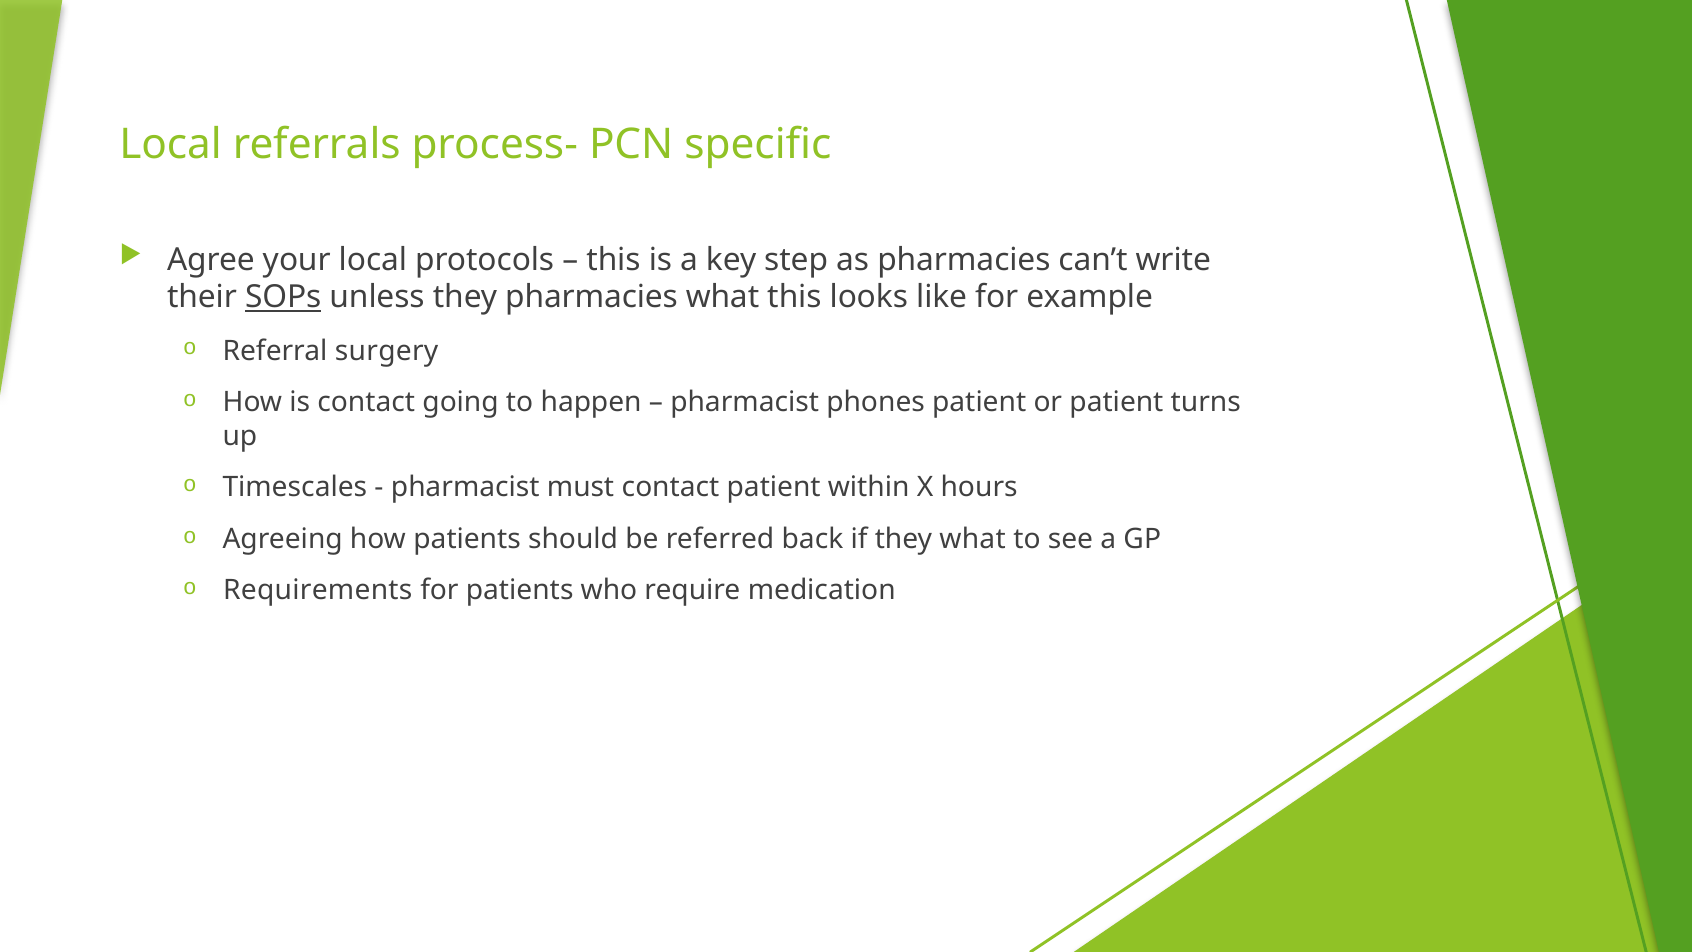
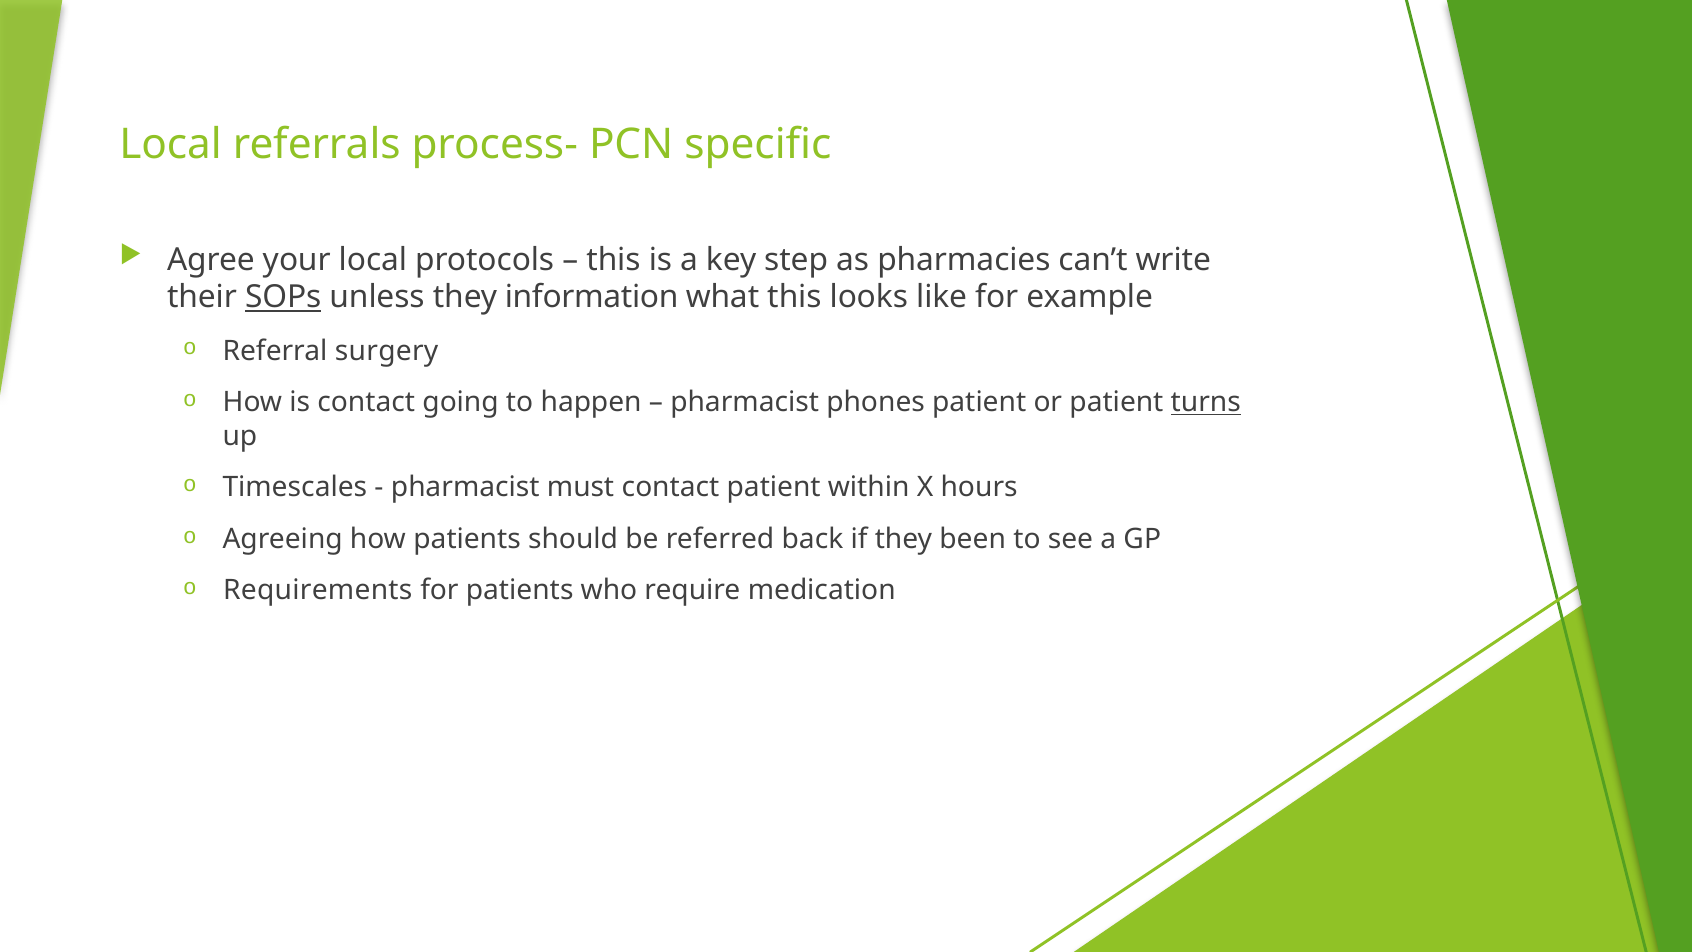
they pharmacies: pharmacies -> information
turns underline: none -> present
they what: what -> been
